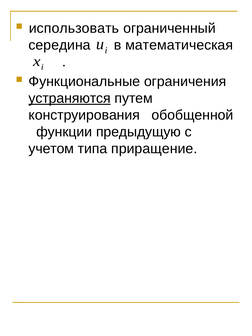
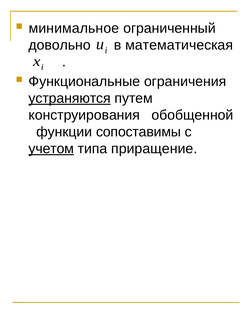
использовать: использовать -> минимальное
середина: середина -> довольно
предыдущую: предыдущую -> сопоставимы
учетом underline: none -> present
